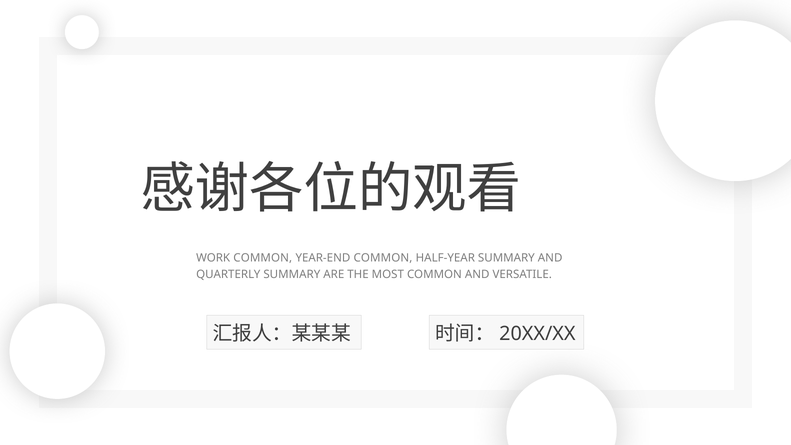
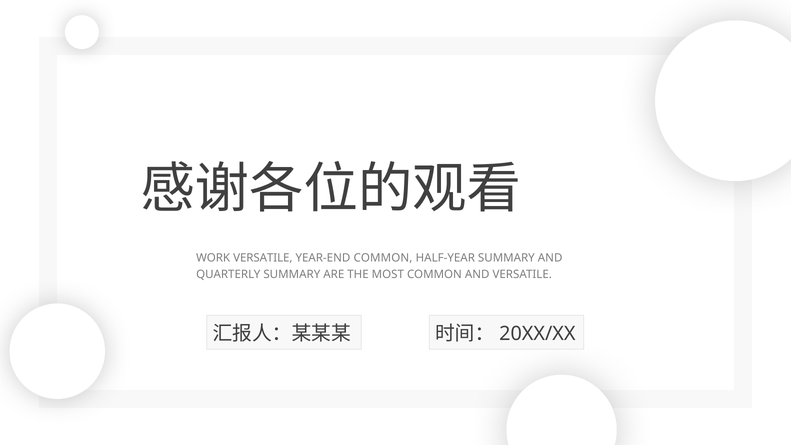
WORK COMMON: COMMON -> VERSATILE
